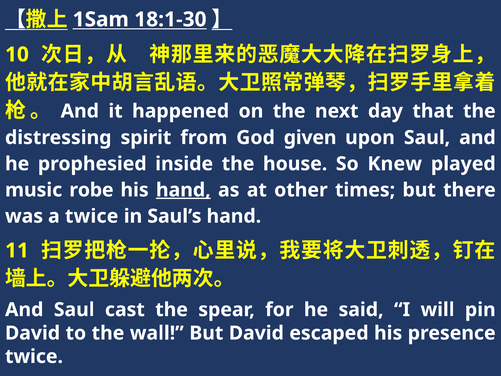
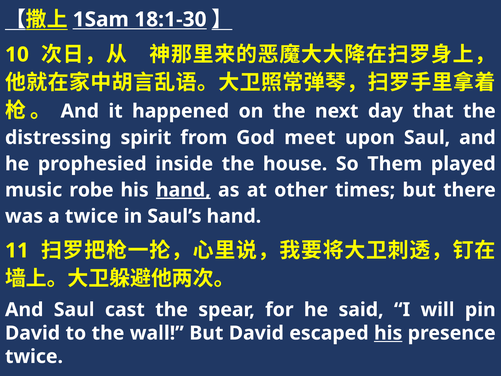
given: given -> meet
Knew: Knew -> Them
his at (388, 333) underline: none -> present
